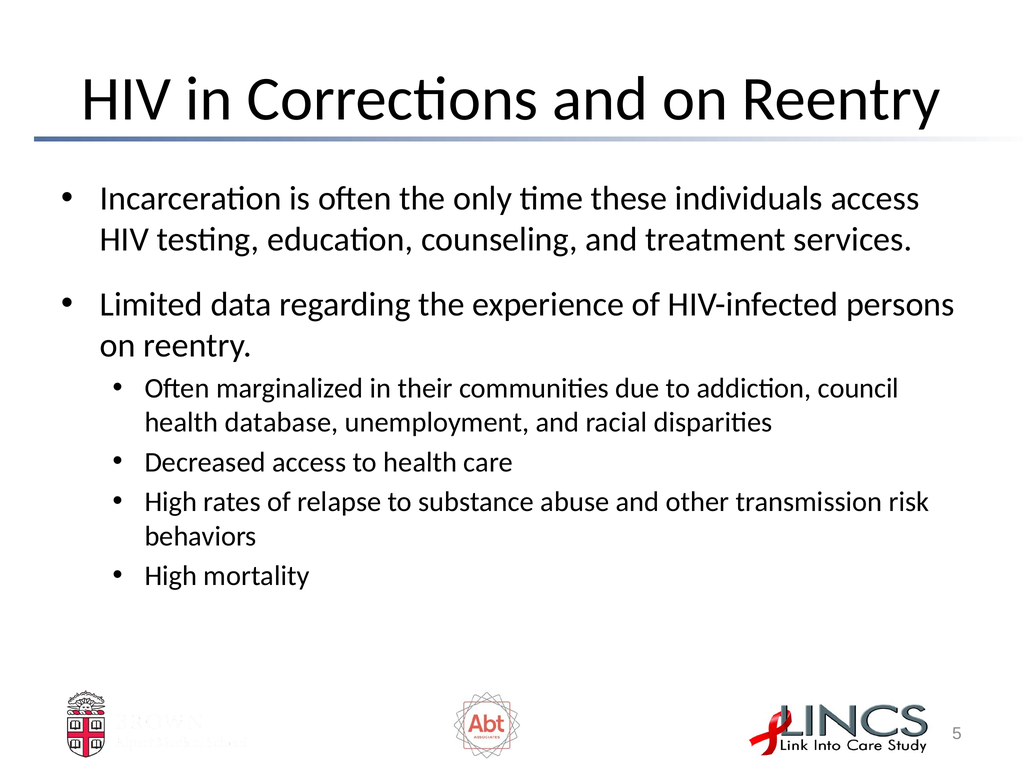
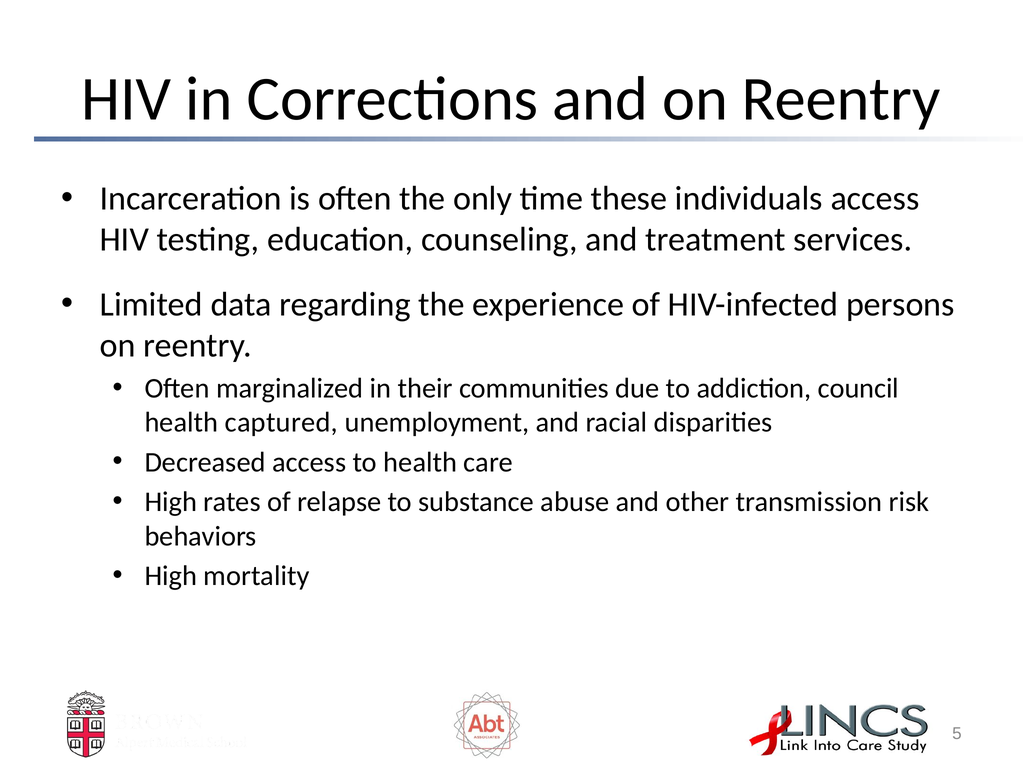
database: database -> captured
